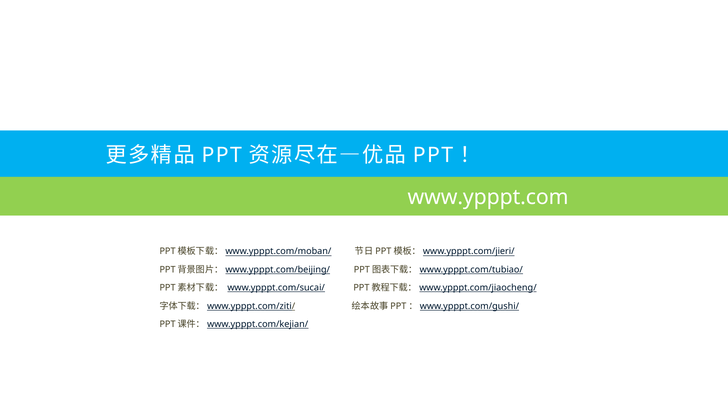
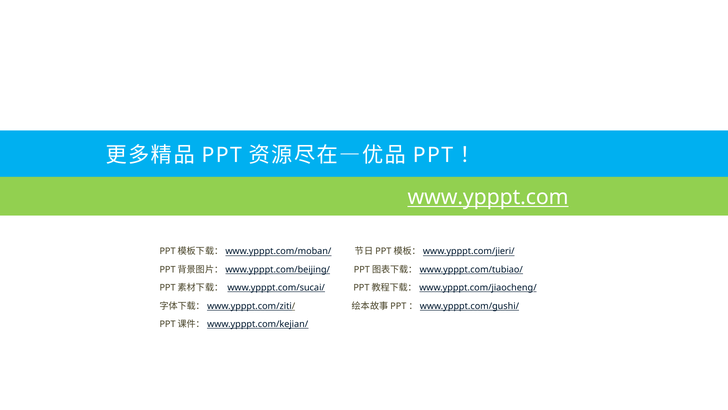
www.ypppt.com underline: none -> present
